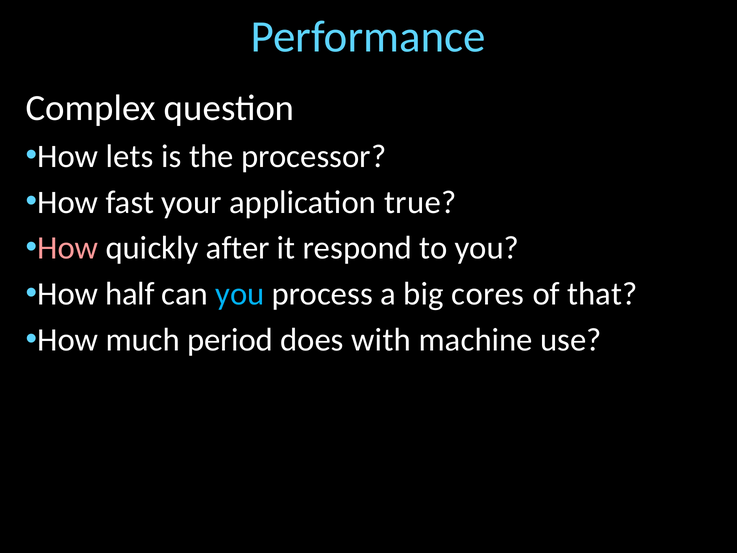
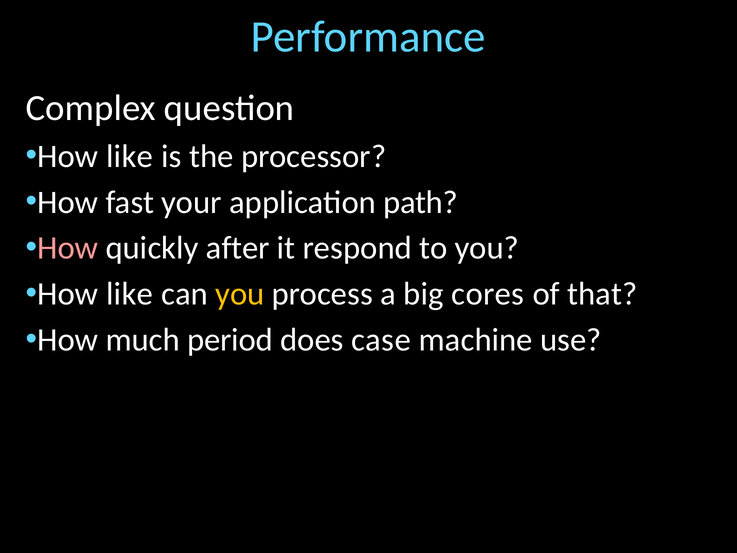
lets at (130, 156): lets -> like
true: true -> path
half at (130, 294): half -> like
you at (240, 294) colour: light blue -> yellow
with: with -> case
